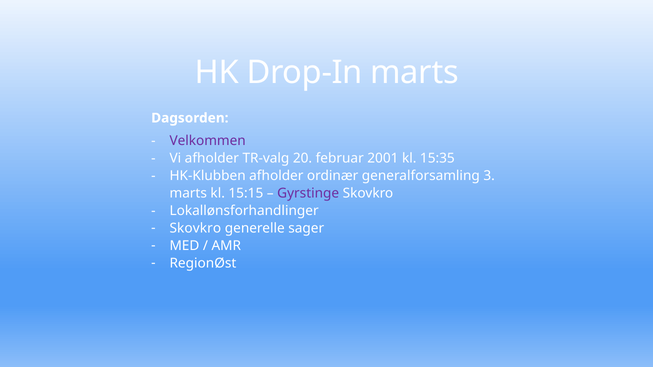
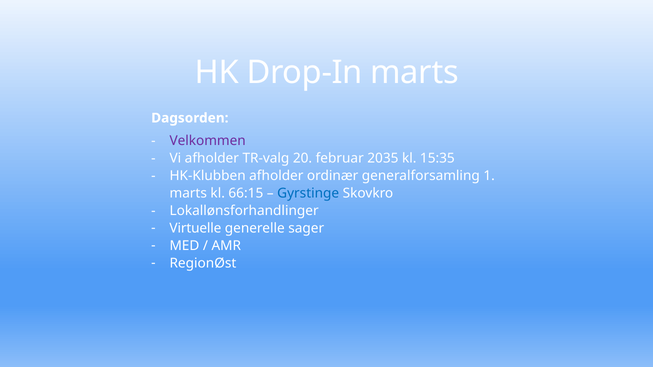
2001: 2001 -> 2035
3: 3 -> 1
15:15: 15:15 -> 66:15
Gyrstinge colour: purple -> blue
Skovkro at (195, 228): Skovkro -> Virtuelle
